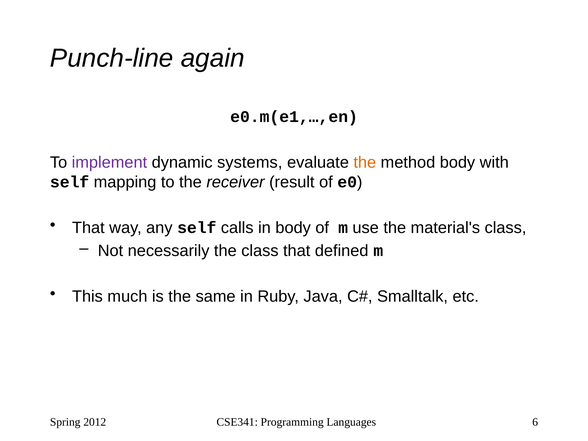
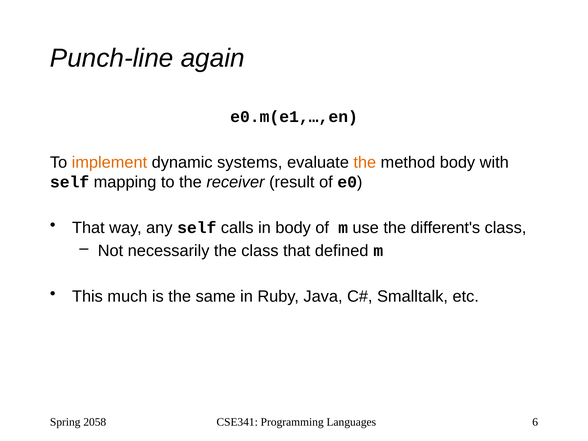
implement colour: purple -> orange
material's: material's -> different's
2012: 2012 -> 2058
